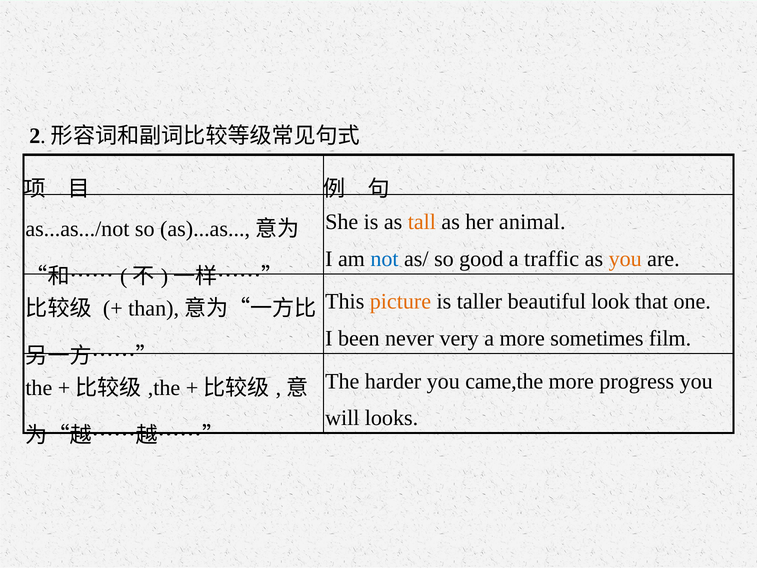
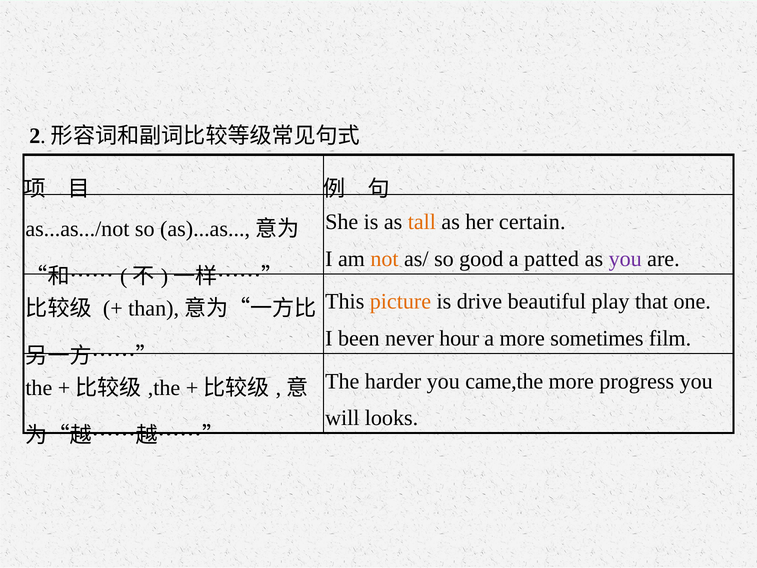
animal: animal -> certain
not colour: blue -> orange
traffic: traffic -> patted
you at (625, 259) colour: orange -> purple
taller: taller -> drive
look: look -> play
very: very -> hour
